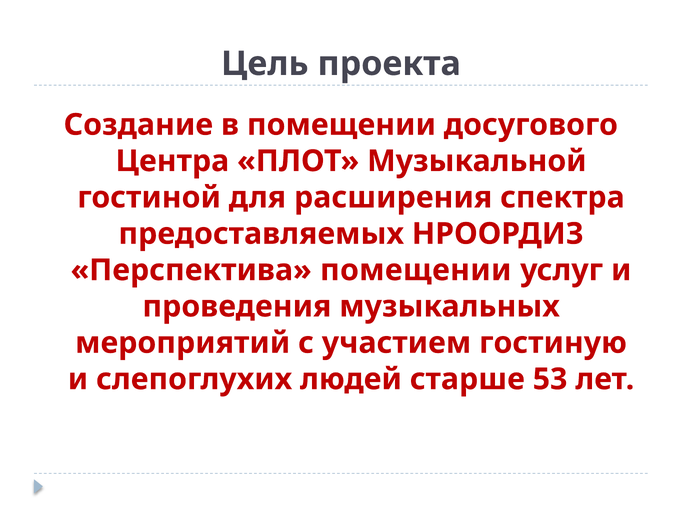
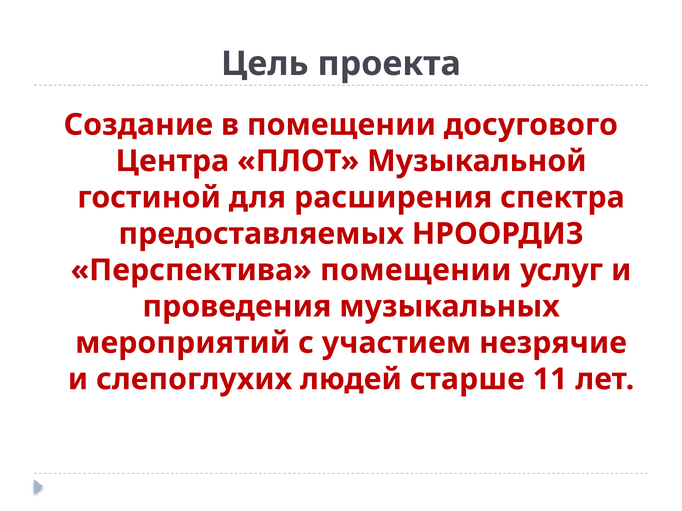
гостиную: гостиную -> незрячие
53: 53 -> 11
